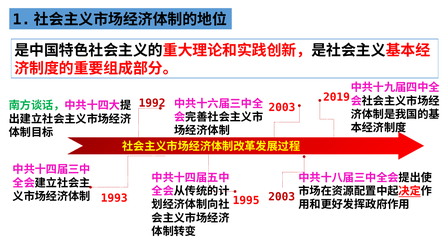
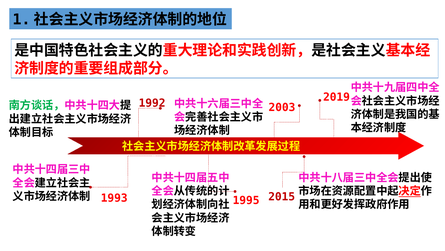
2003 at (282, 196): 2003 -> 2015
